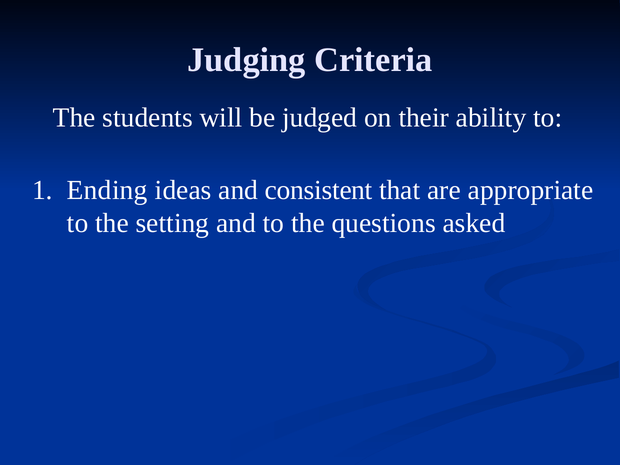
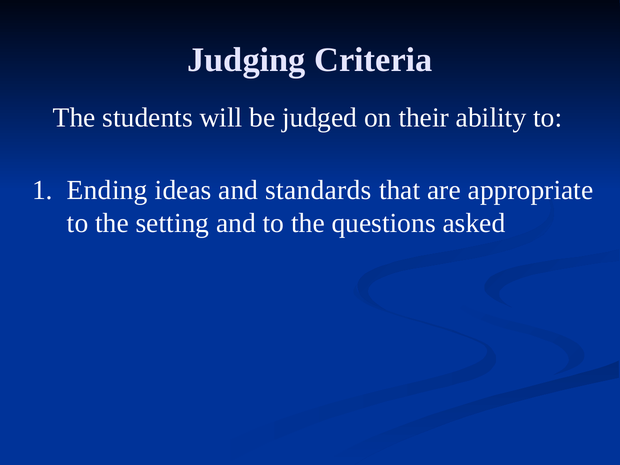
consistent: consistent -> standards
